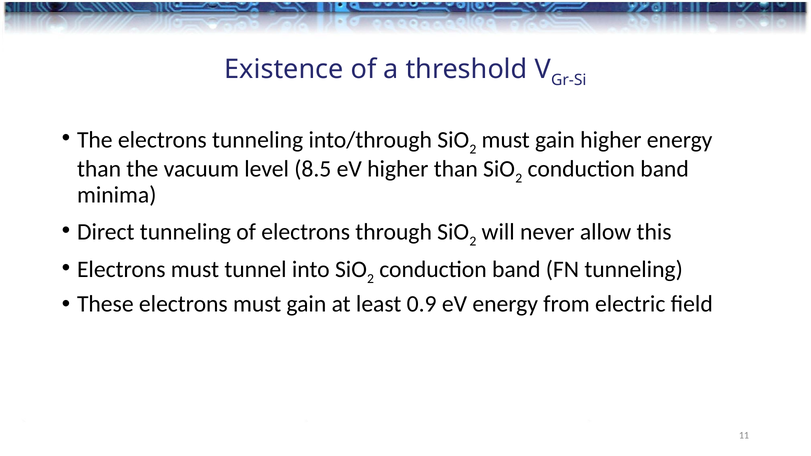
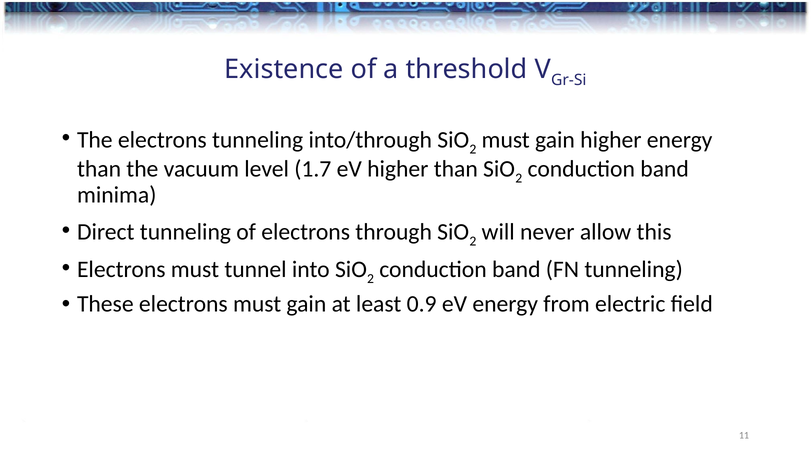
8.5: 8.5 -> 1.7
